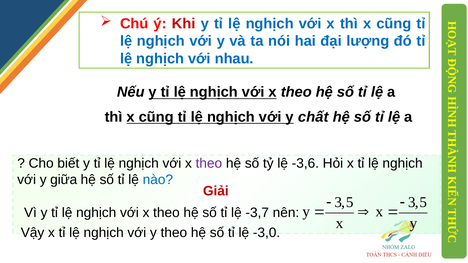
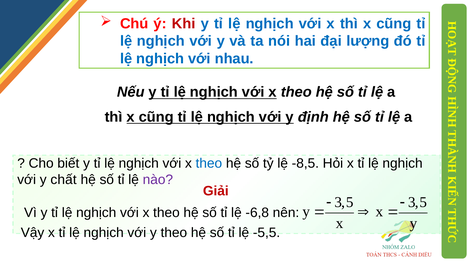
chất: chất -> định
theo at (209, 163) colour: purple -> blue
-3,6: -3,6 -> -8,5
giữa: giữa -> chất
nào colour: blue -> purple
-3,7: -3,7 -> -6,8
-3,0: -3,0 -> -5,5
